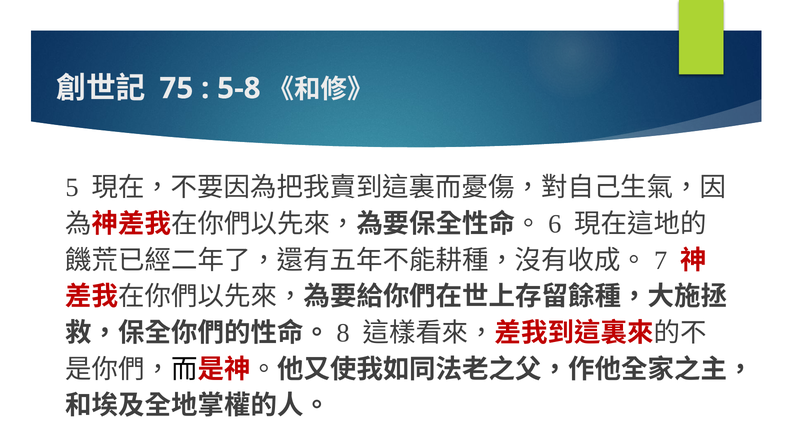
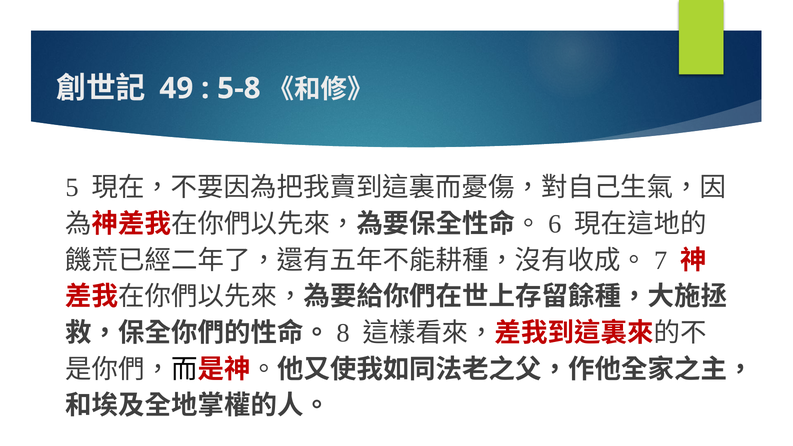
75: 75 -> 49
